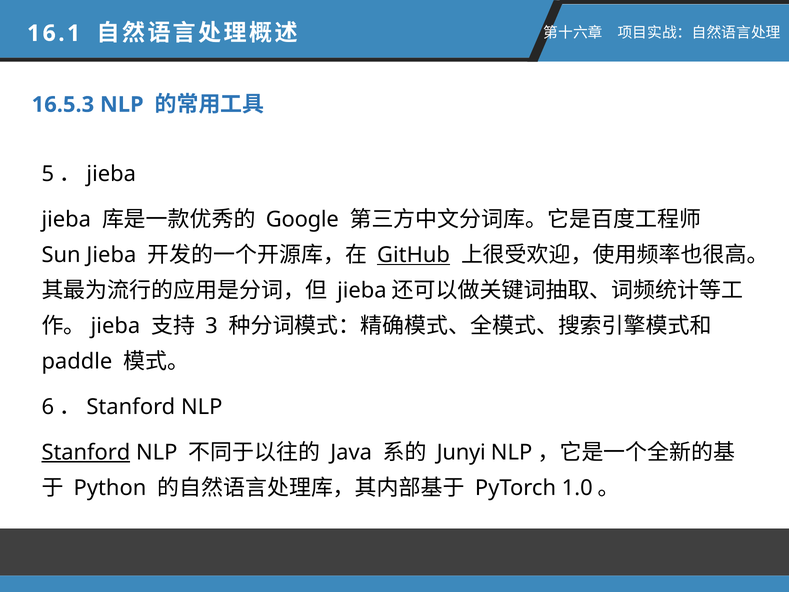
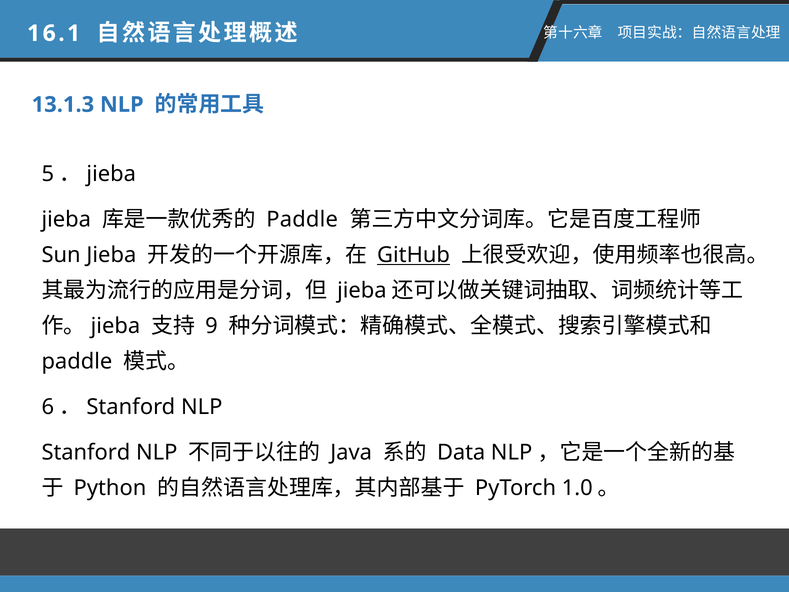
16.5.3: 16.5.3 -> 13.1.3
Google at (302, 219): Google -> Paddle
3: 3 -> 9
Stanford at (86, 452) underline: present -> none
Junyi: Junyi -> Data
